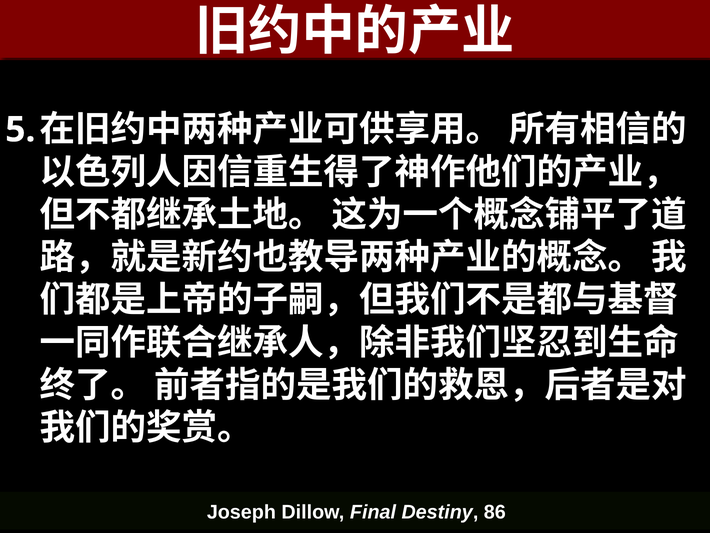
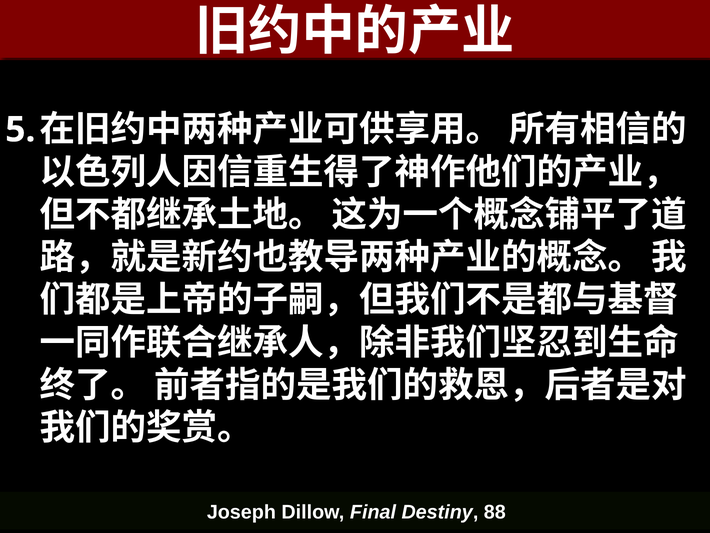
86: 86 -> 88
